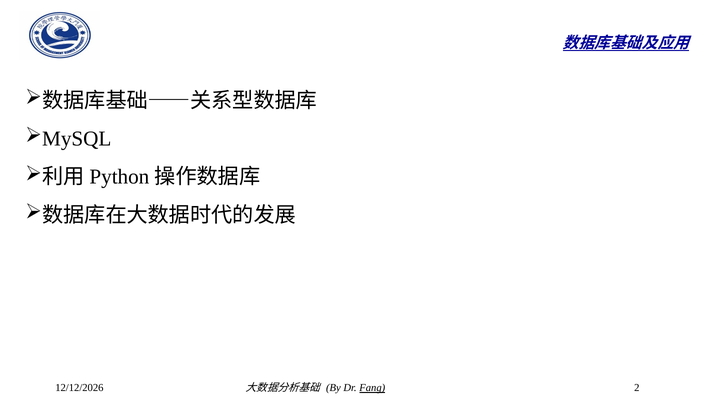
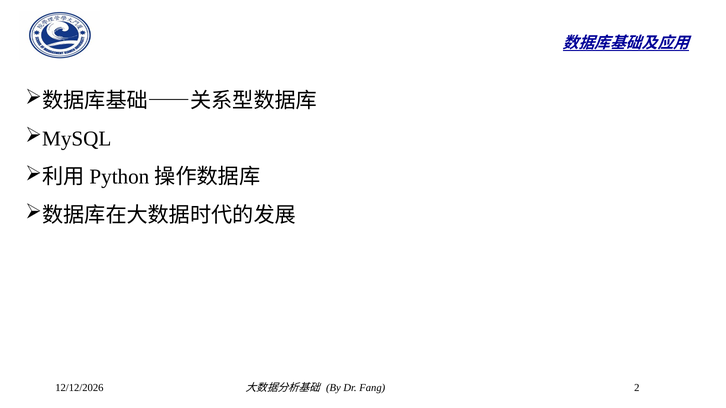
Fang underline: present -> none
